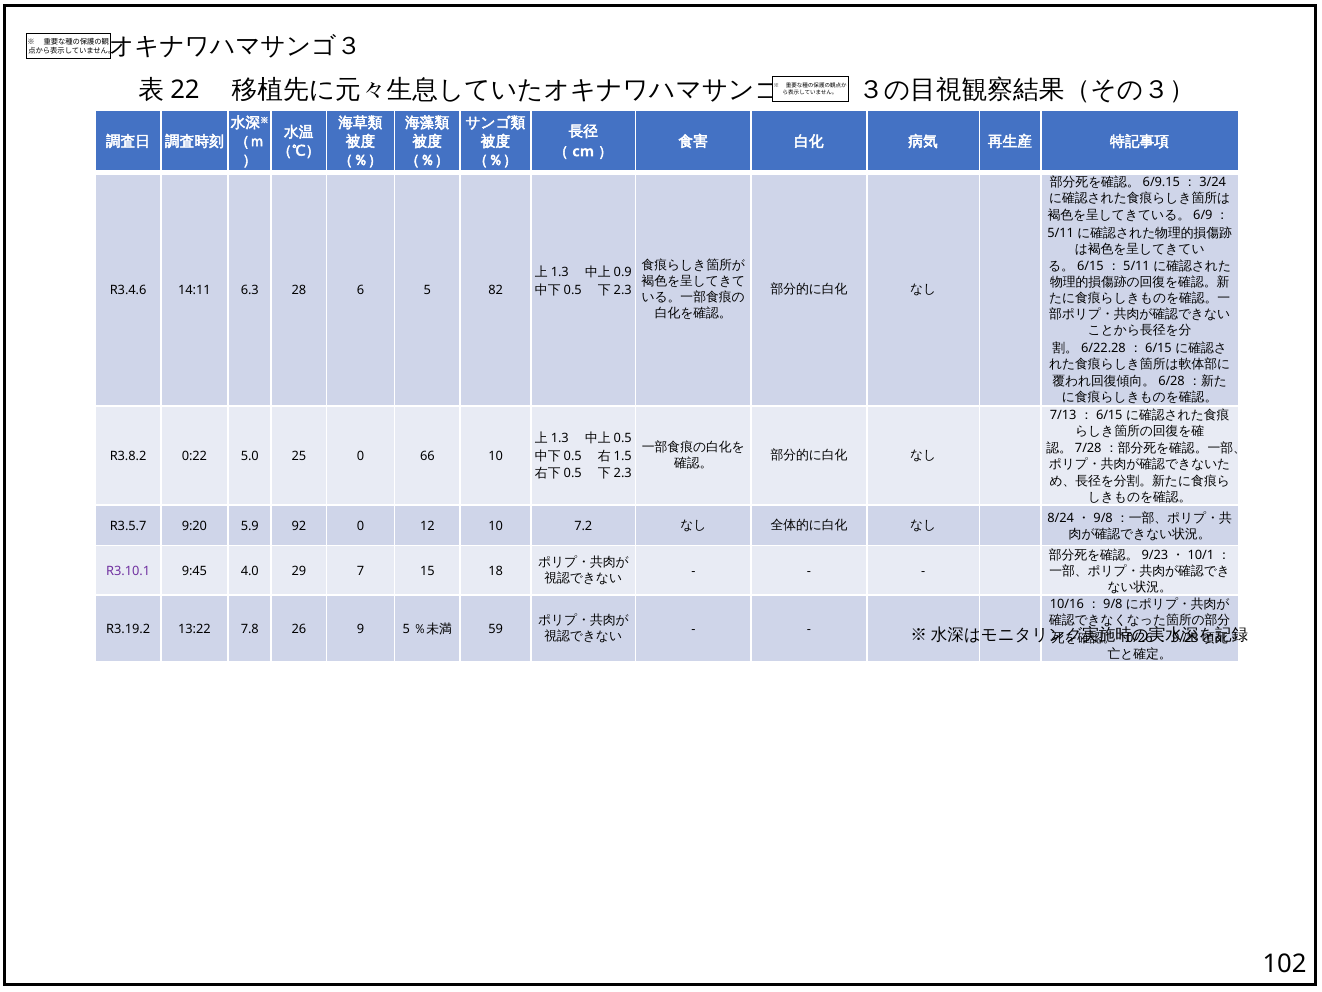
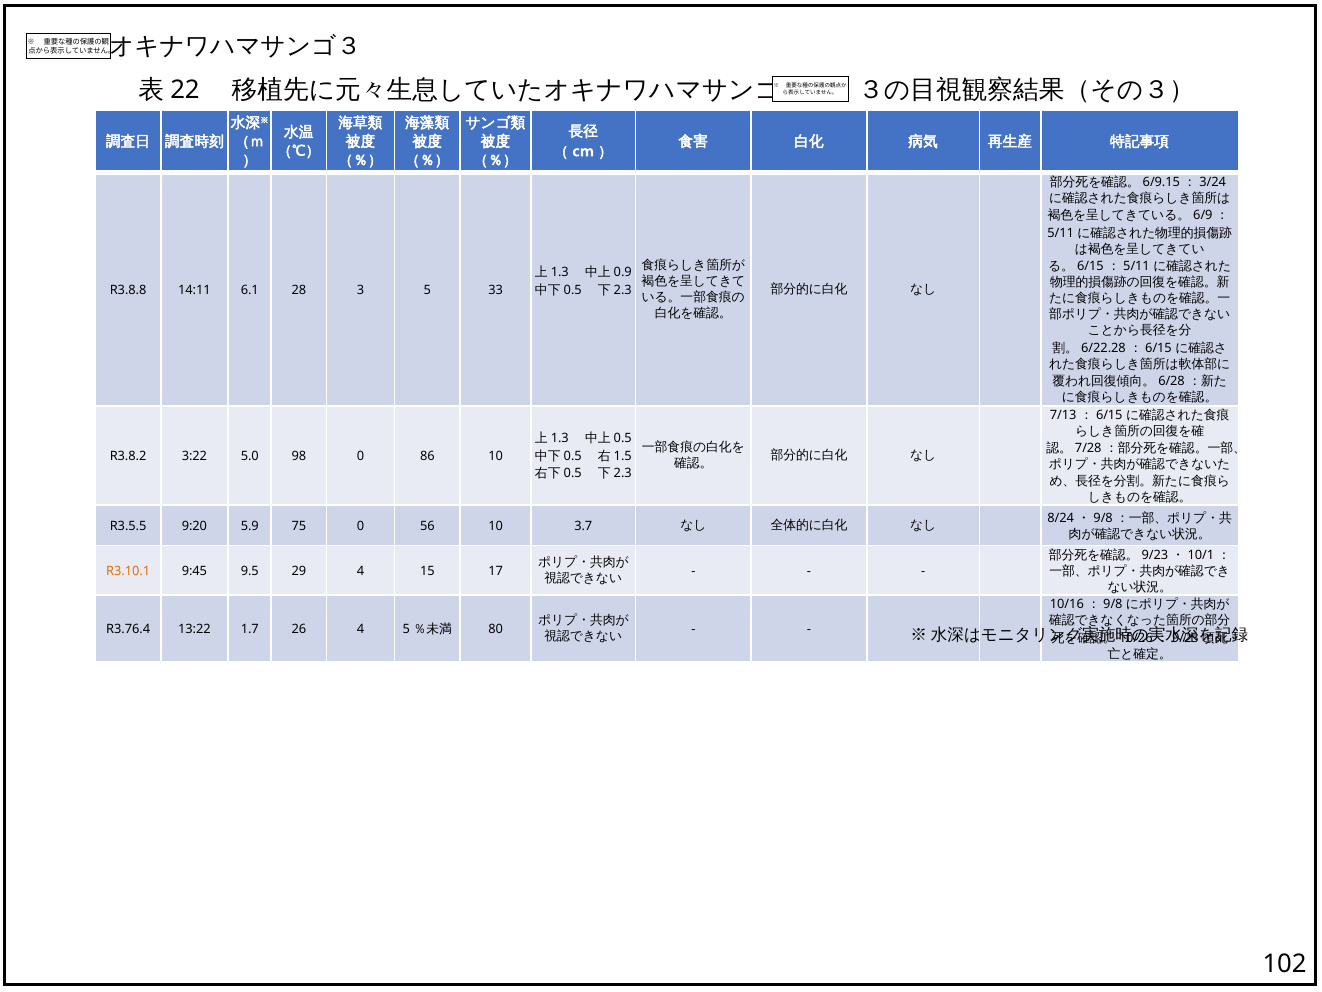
R3.4.6: R3.4.6 -> R3.8.8
6.3: 6.3 -> 6.1
6: 6 -> 3
82: 82 -> 33
0:22: 0:22 -> 3:22
25: 25 -> 98
66: 66 -> 86
R3.5.7: R3.5.7 -> R3.5.5
92: 92 -> 75
12: 12 -> 56
7.2: 7.2 -> 3.7
R3.10.1 colour: purple -> orange
4.0: 4.0 -> 9.5
29 7: 7 -> 4
18: 18 -> 17
R3.19.2: R3.19.2 -> R3.76.4
7.8: 7.8 -> 1.7
26 9: 9 -> 4
59: 59 -> 80
